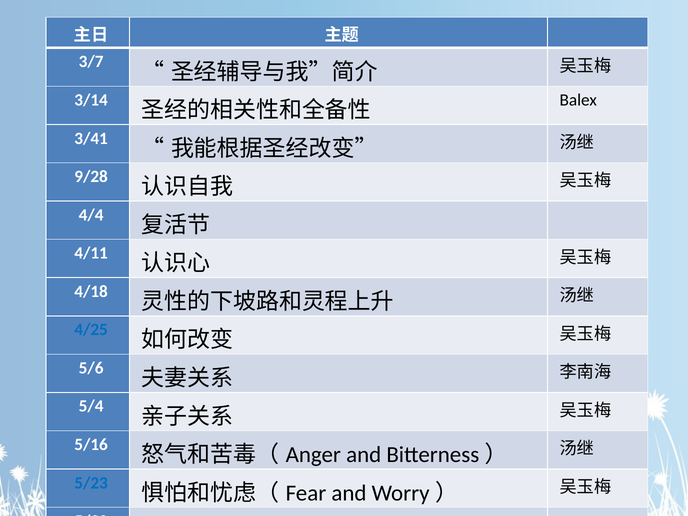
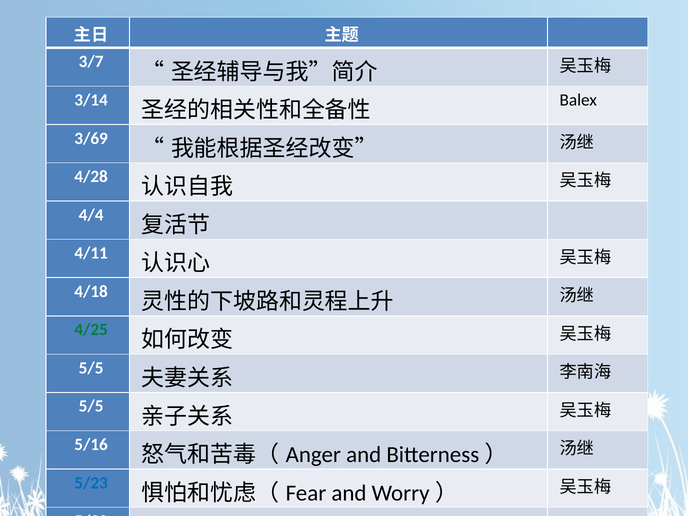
3/41: 3/41 -> 3/69
9/28: 9/28 -> 4/28
4/25 colour: blue -> green
5/6 at (91, 368): 5/6 -> 5/5
5/4 at (91, 406): 5/4 -> 5/5
